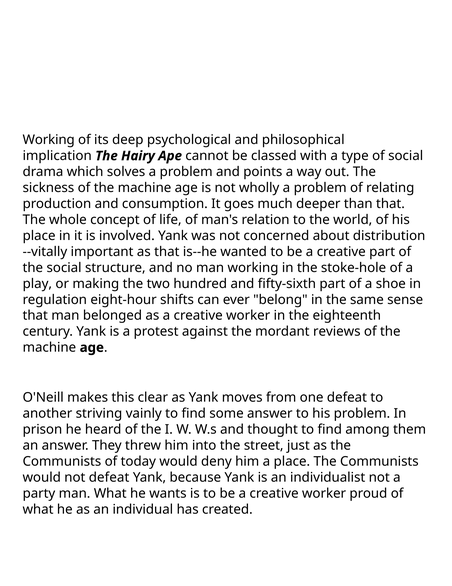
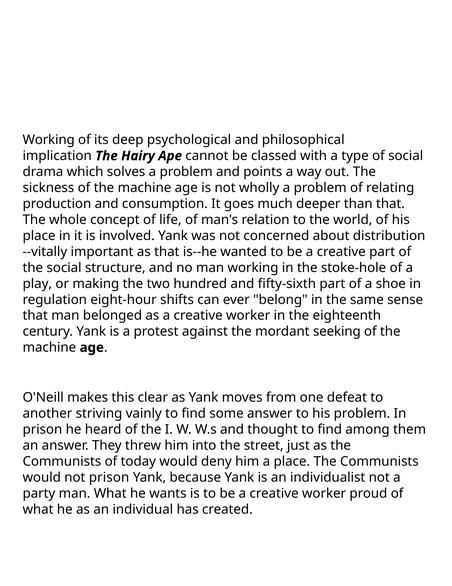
reviews: reviews -> seeking
not defeat: defeat -> prison
